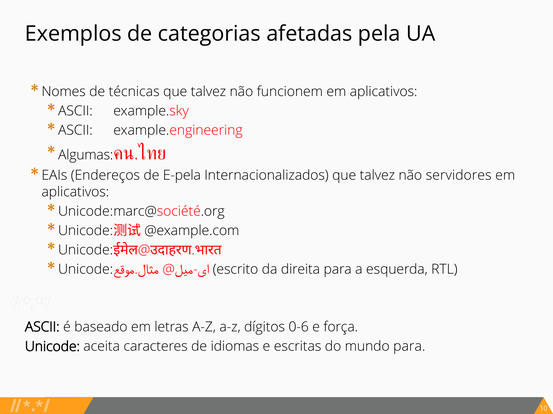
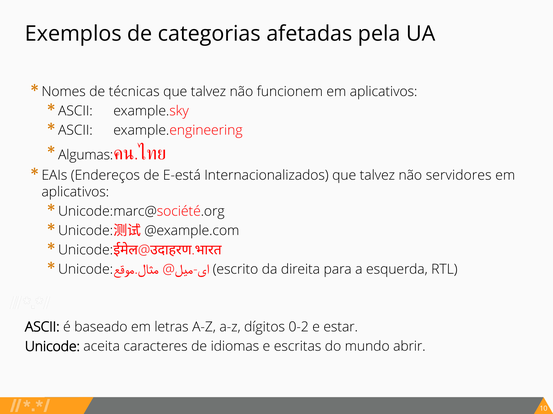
E-pela: E-pela -> E-está
0-6: 0-6 -> 0-2
força: força -> estar
mundo para: para -> abrir
